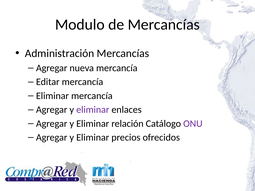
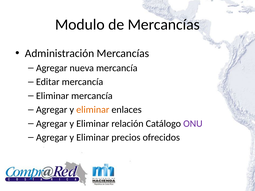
eliminar at (93, 110) colour: purple -> orange
